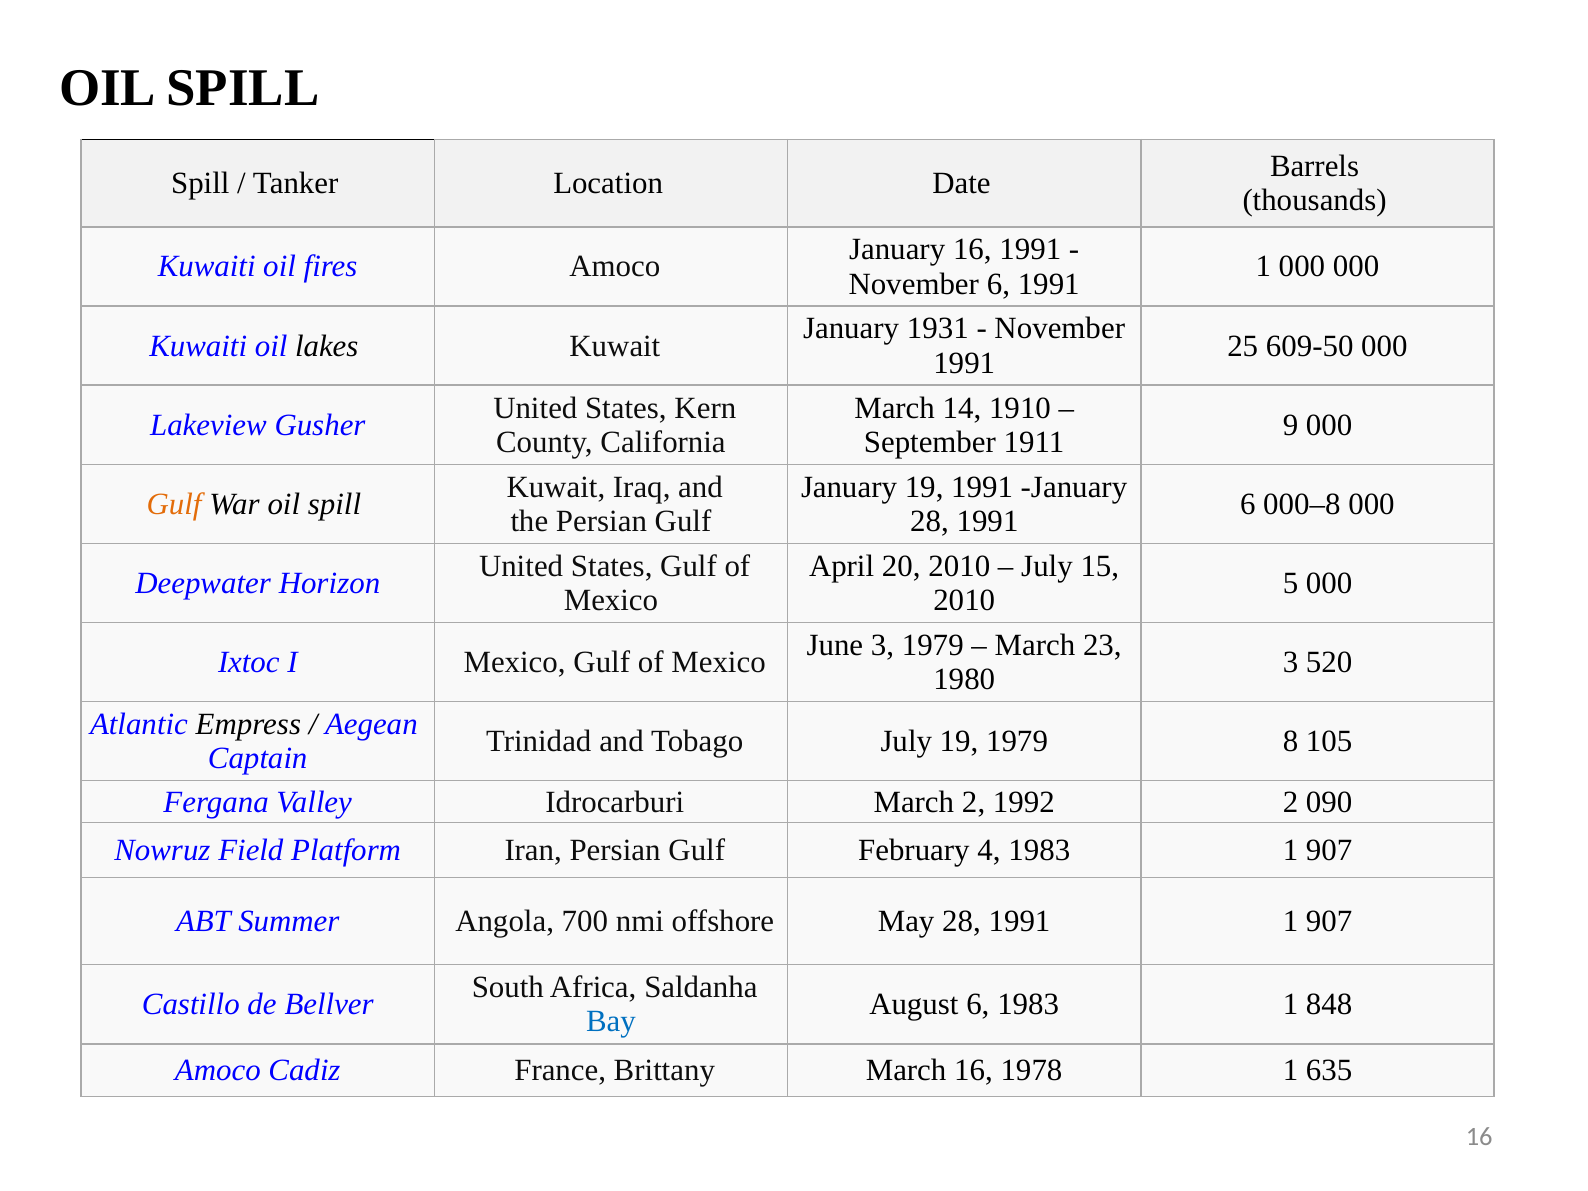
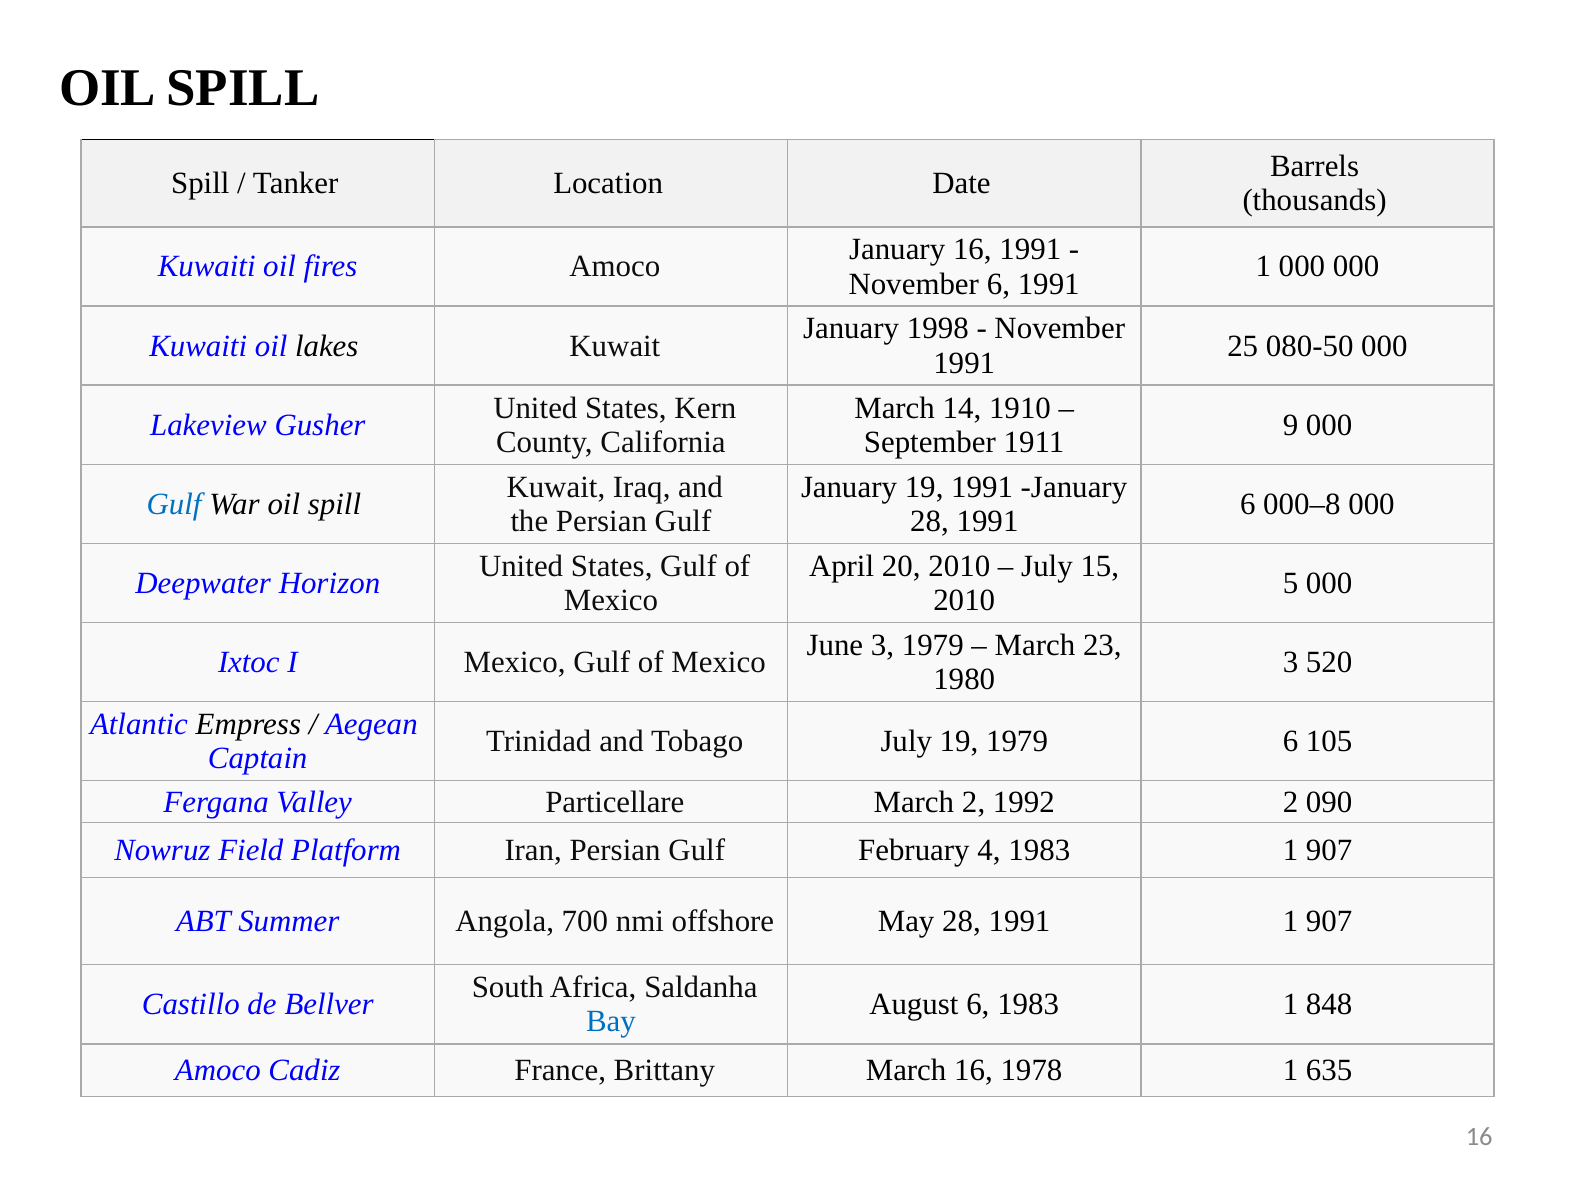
1931: 1931 -> 1998
609-50: 609-50 -> 080-50
Gulf at (174, 504) colour: orange -> blue
1979 8: 8 -> 6
Idrocarburi: Idrocarburi -> Particellare
